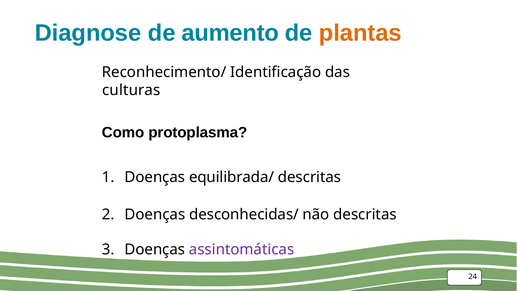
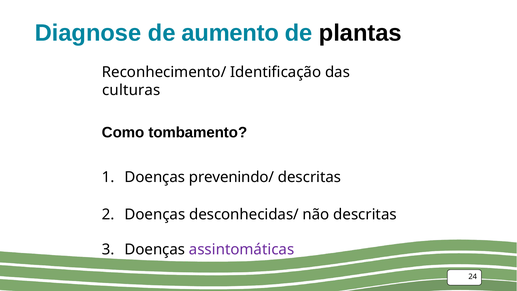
plantas colour: orange -> black
protoplasma: protoplasma -> tombamento
equilibrada/: equilibrada/ -> prevenindo/
